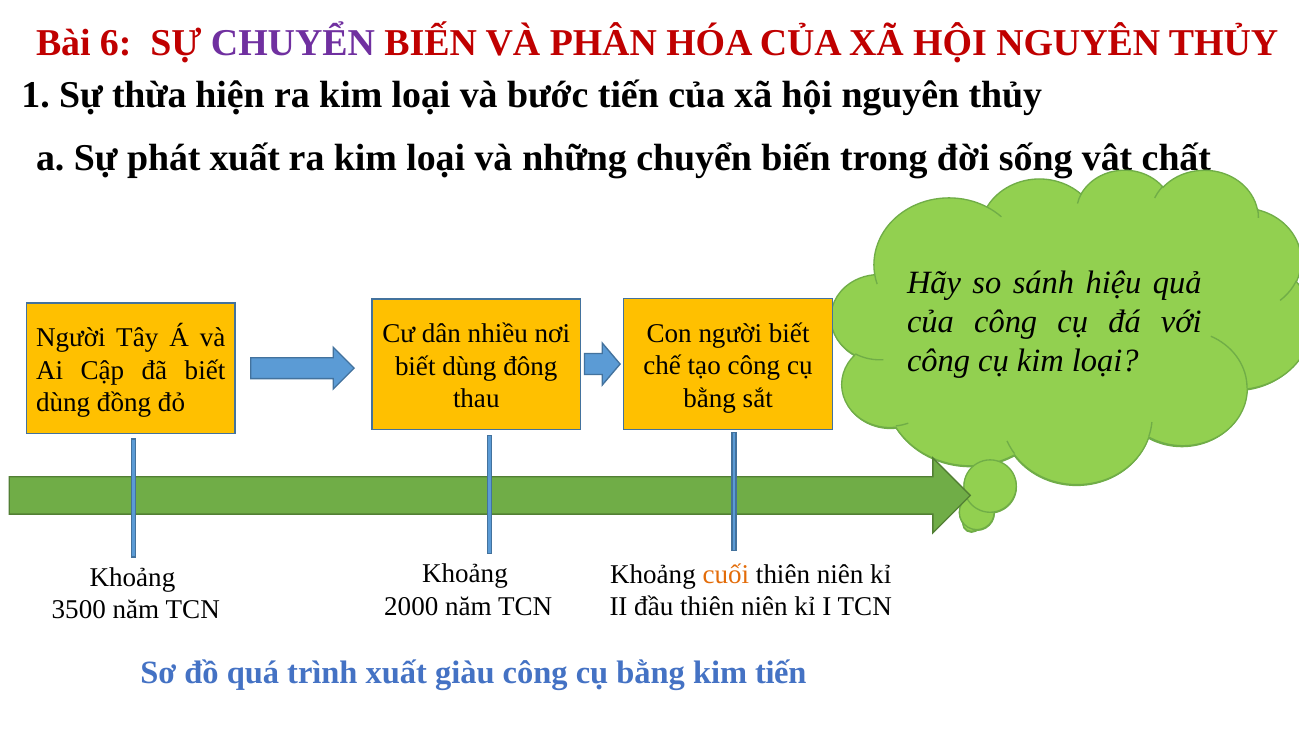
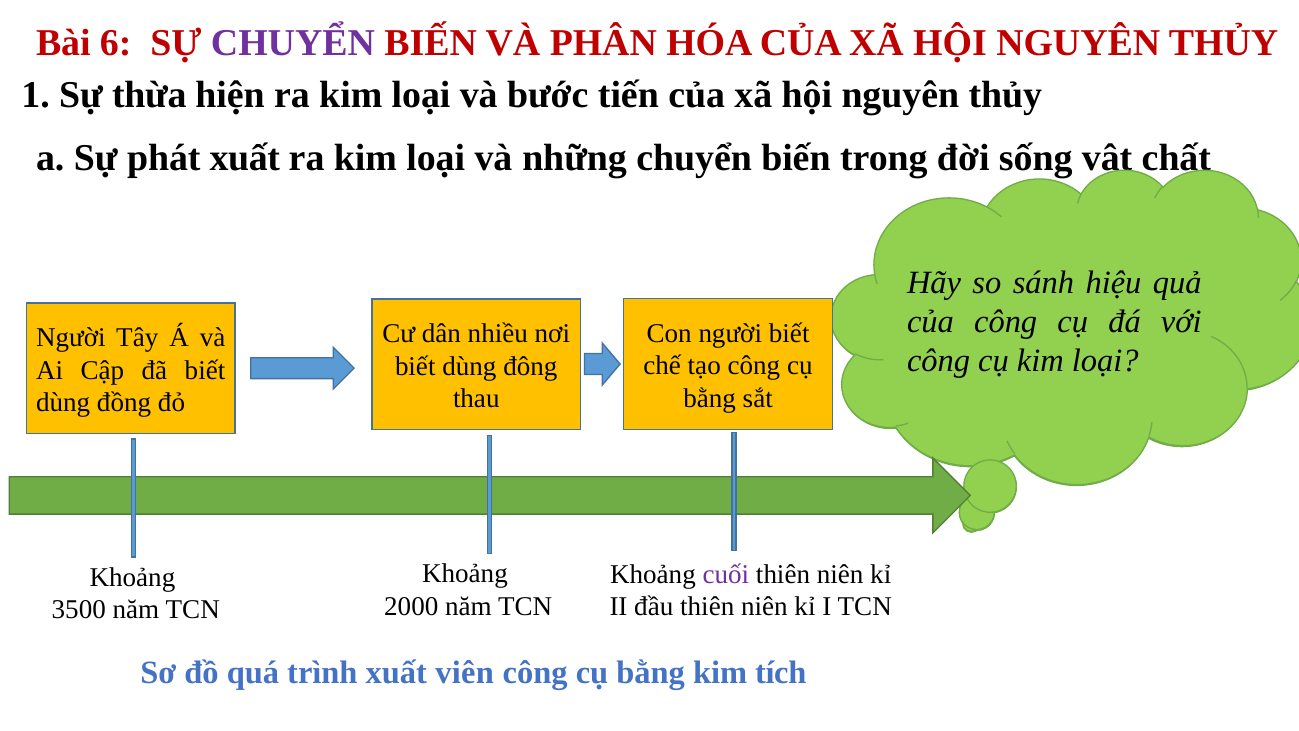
cuối colour: orange -> purple
giàu: giàu -> viên
kim tiến: tiến -> tích
